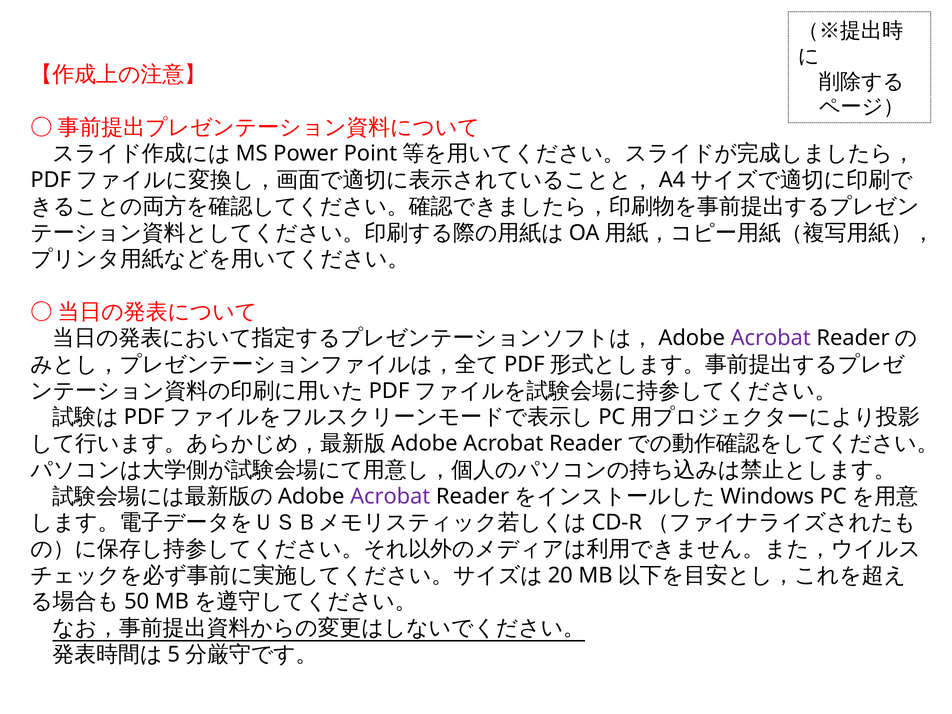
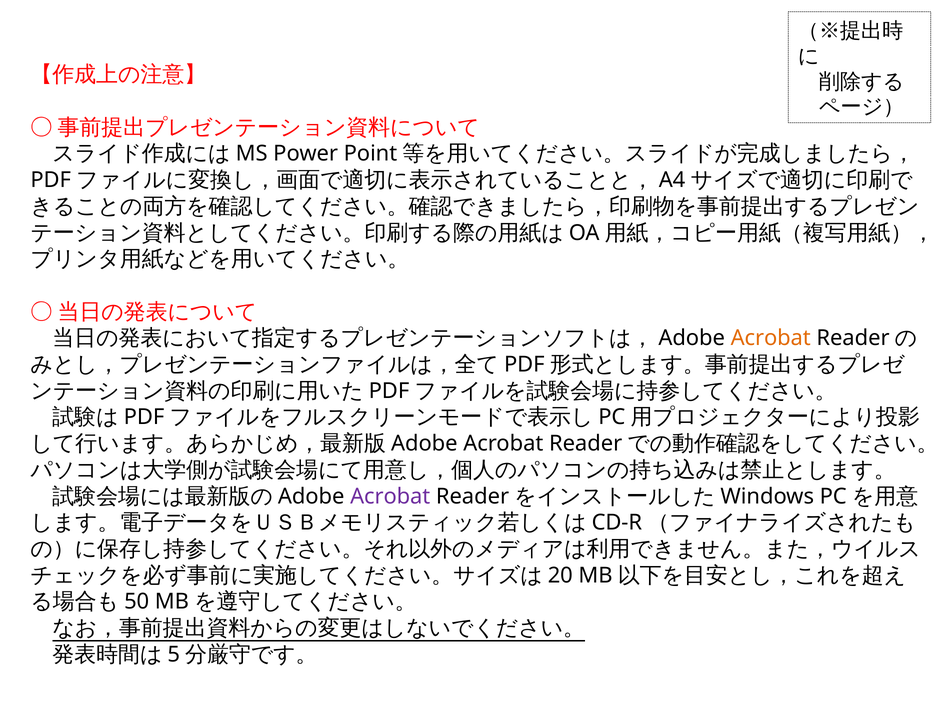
Acrobat at (771, 338) colour: purple -> orange
